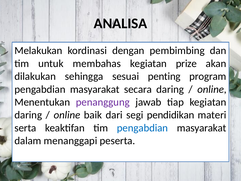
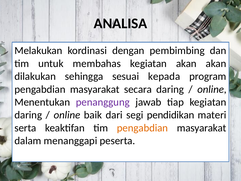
kegiatan prize: prize -> akan
penting: penting -> kepada
pengabdian at (142, 128) colour: blue -> orange
